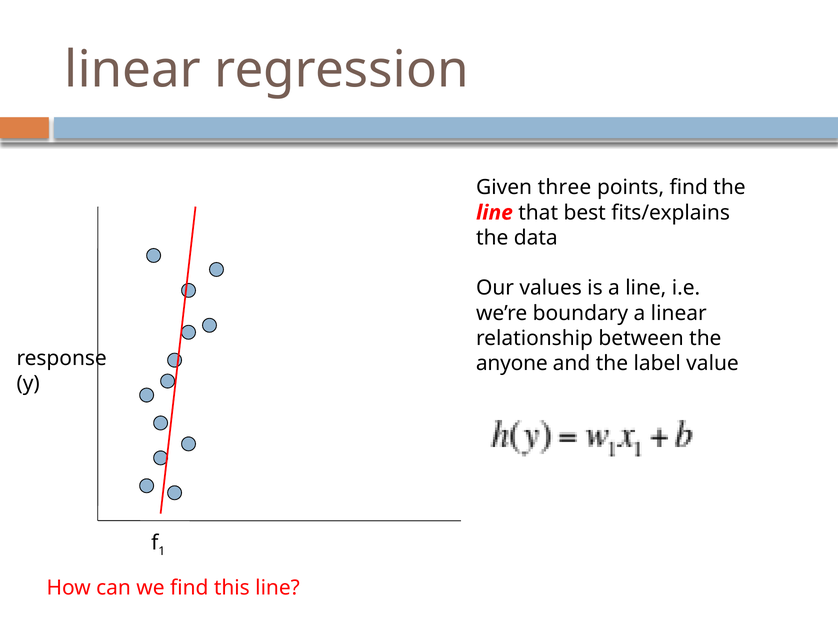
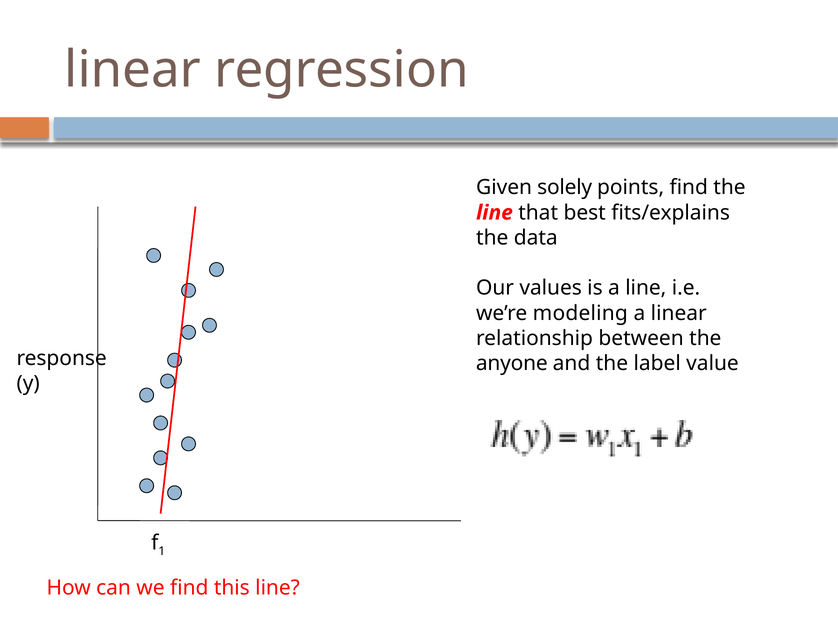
three: three -> solely
boundary: boundary -> modeling
